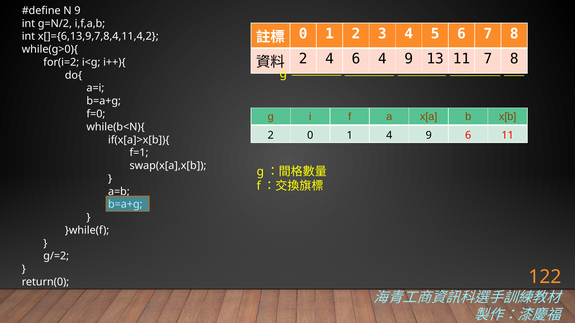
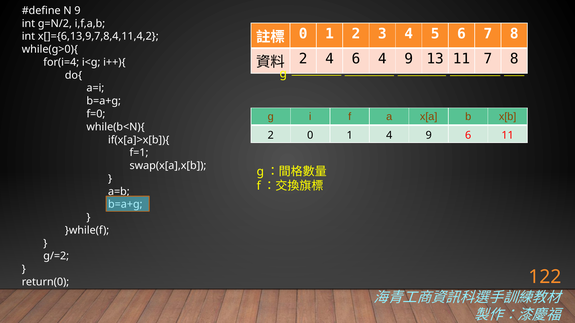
for(i=2: for(i=2 -> for(i=4
